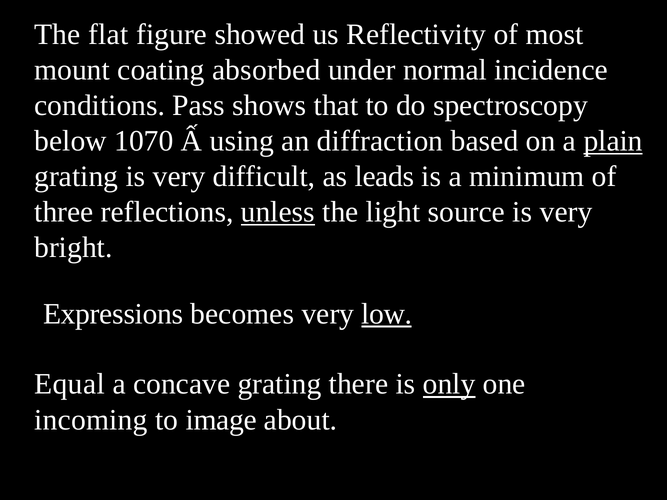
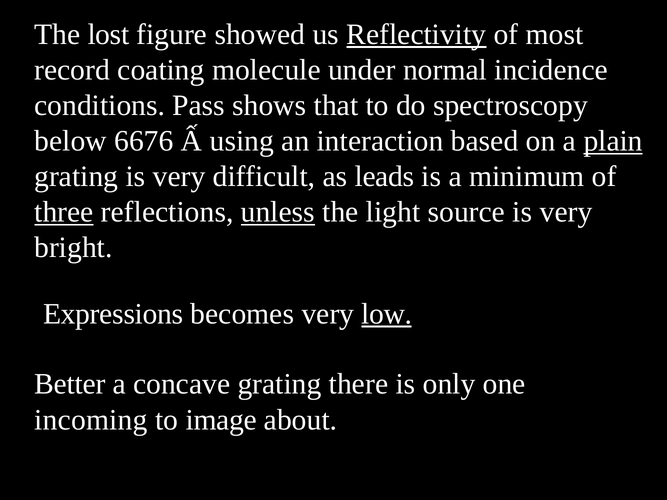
flat: flat -> lost
Reflectivity underline: none -> present
mount: mount -> record
absorbed: absorbed -> molecule
1070: 1070 -> 6676
diffraction: diffraction -> interaction
three underline: none -> present
Equal: Equal -> Better
only underline: present -> none
